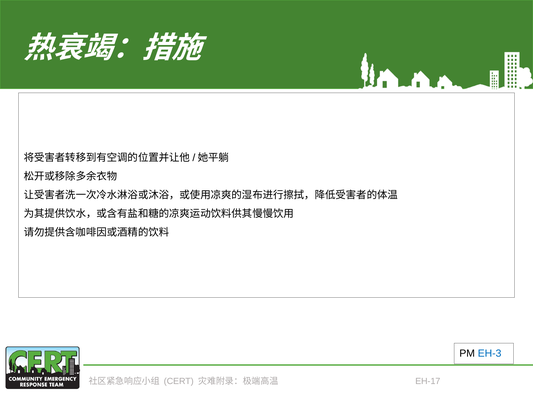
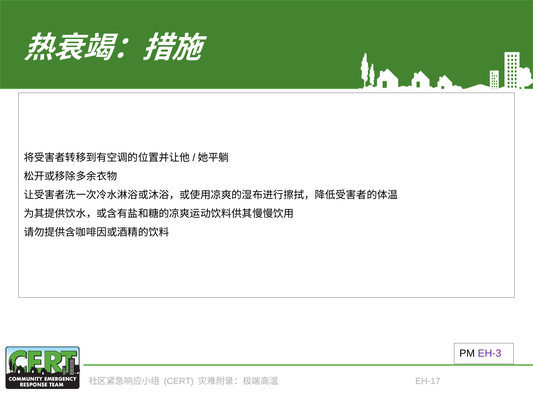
EH-3 colour: blue -> purple
